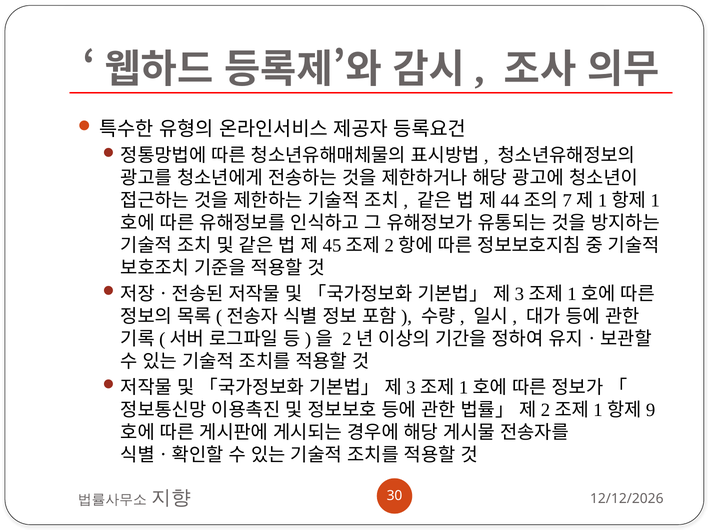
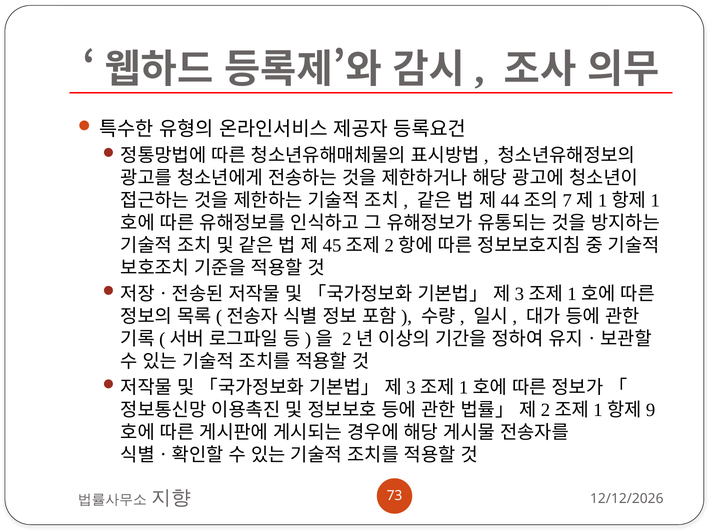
30: 30 -> 73
